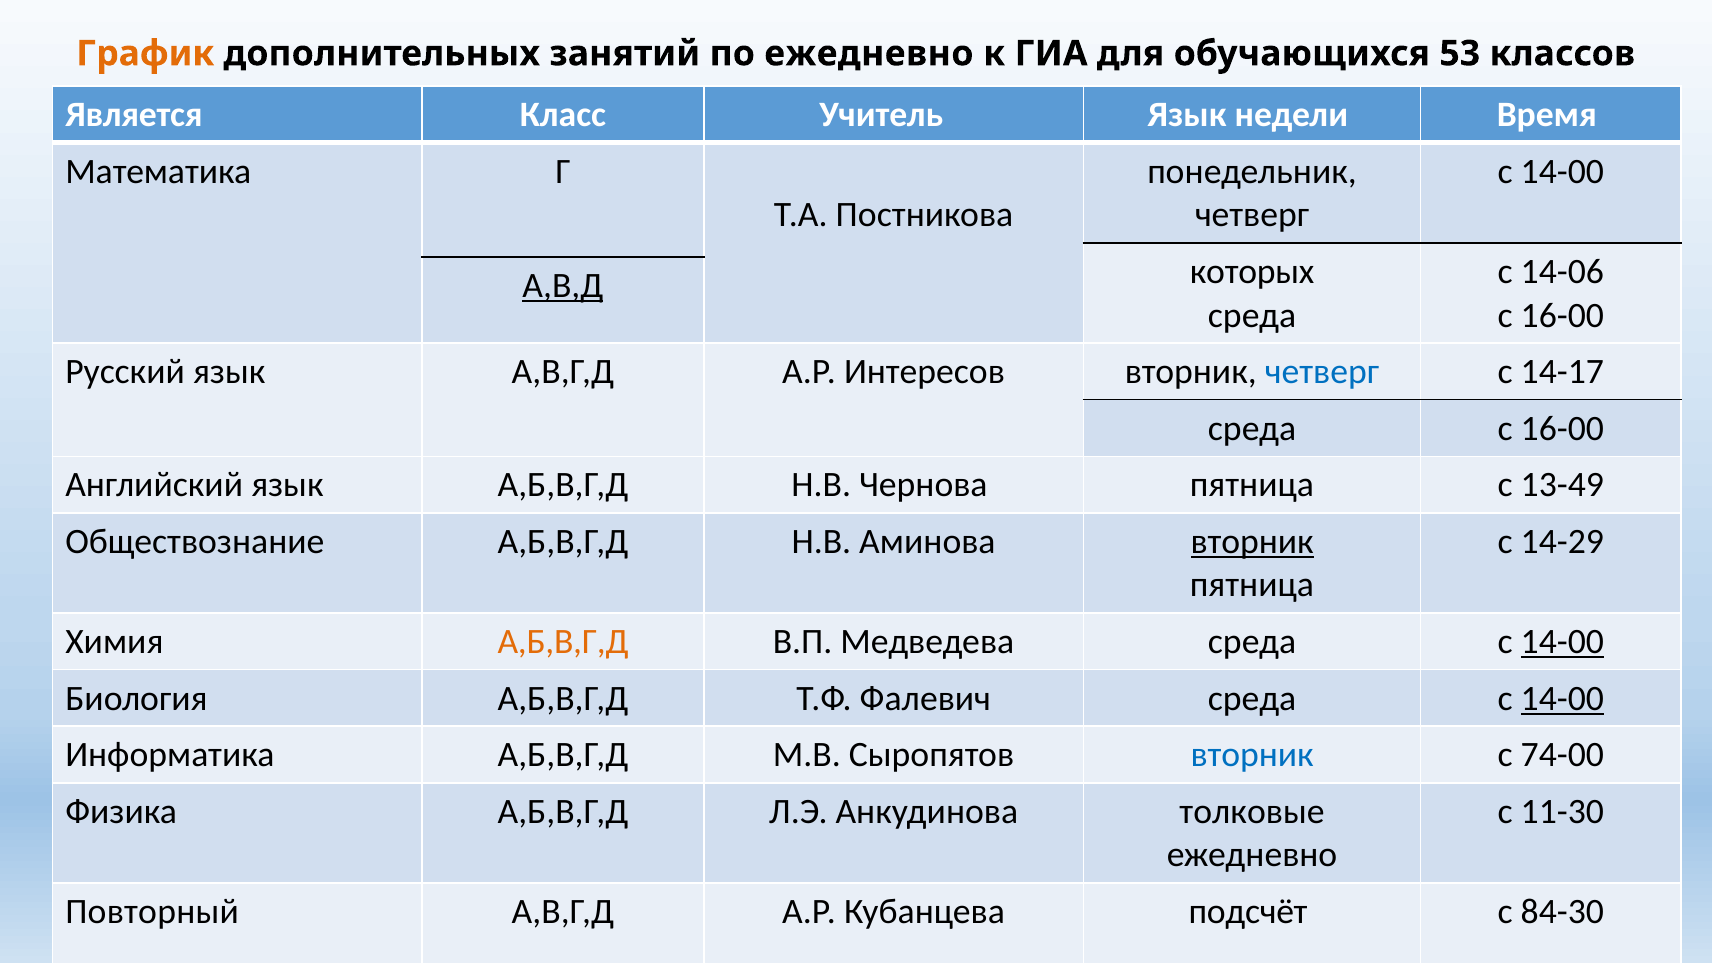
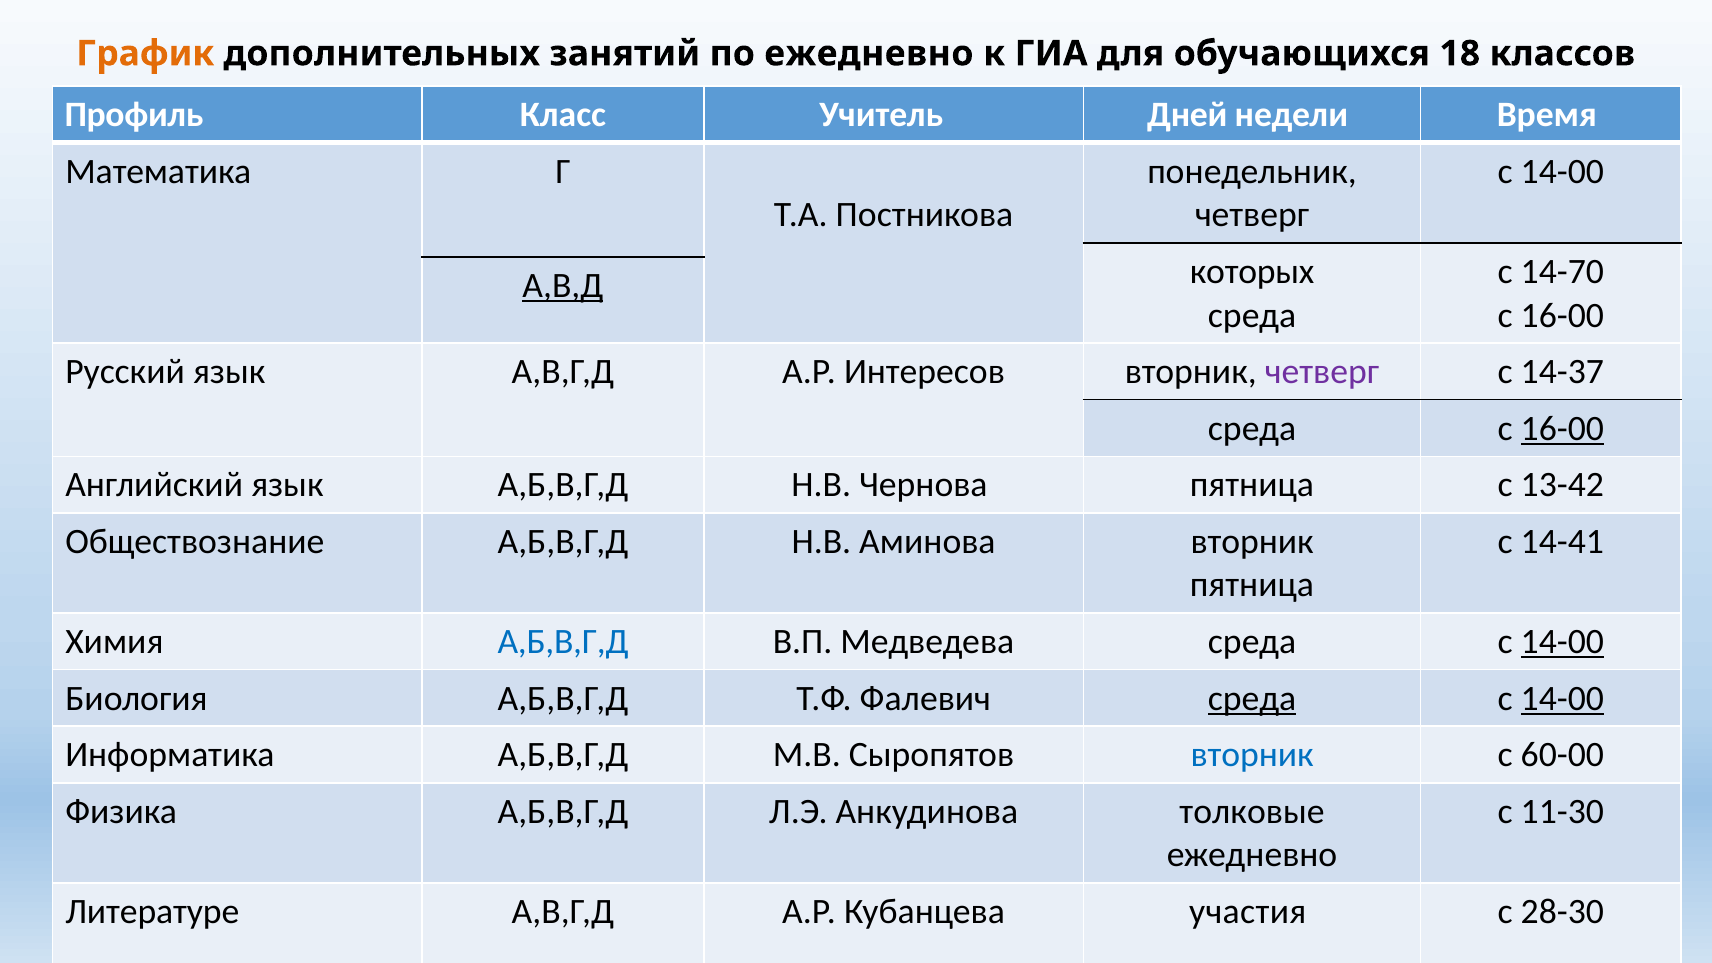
53: 53 -> 18
Является: Является -> Профиль
Учитель Язык: Язык -> Дней
14-06: 14-06 -> 14-70
четверг at (1322, 372) colour: blue -> purple
14-17: 14-17 -> 14-37
16-00 at (1562, 428) underline: none -> present
13-49: 13-49 -> 13-42
вторник at (1252, 541) underline: present -> none
14-29: 14-29 -> 14-41
А,Б,В,Г,Д at (563, 642) colour: orange -> blue
среда at (1252, 698) underline: none -> present
74-00: 74-00 -> 60-00
Повторный: Повторный -> Литературе
подсчёт: подсчёт -> участия
84-30: 84-30 -> 28-30
